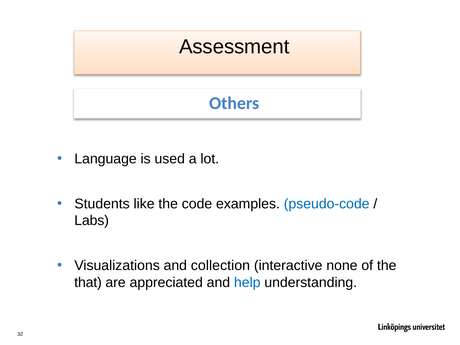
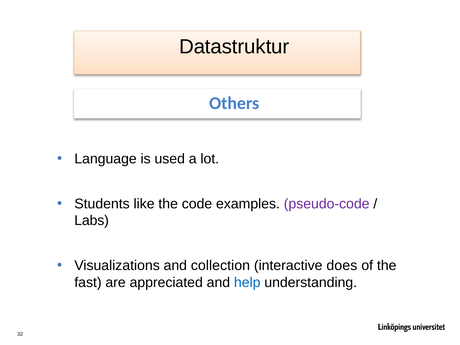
Assessment: Assessment -> Datastruktur
pseudo-code colour: blue -> purple
none: none -> does
that: that -> fast
